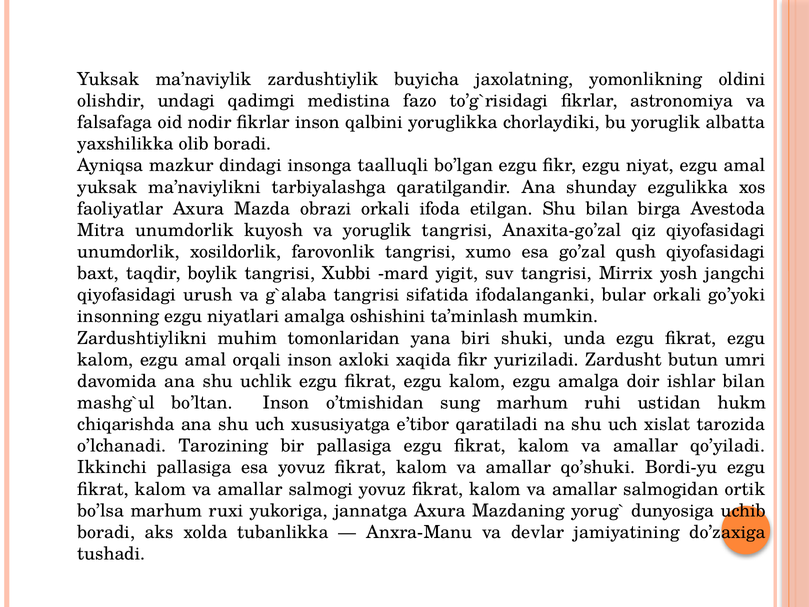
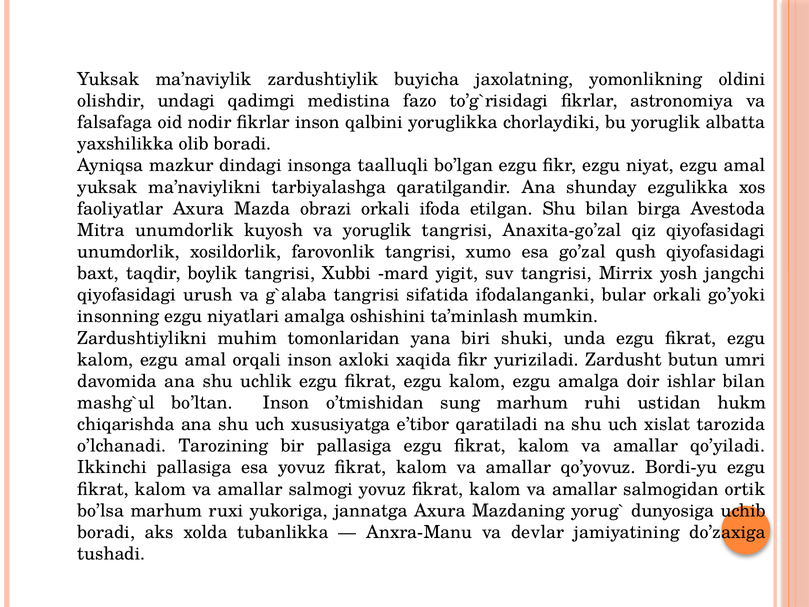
qo’shuki: qo’shuki -> qo’yovuz
